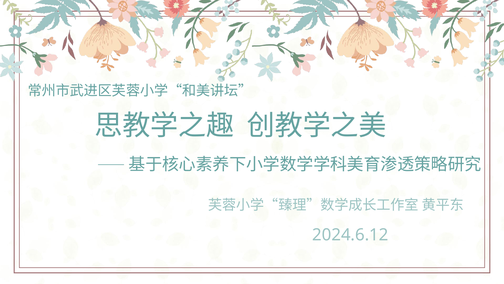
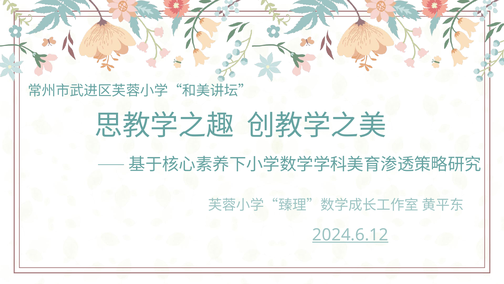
2024.6.12 underline: none -> present
